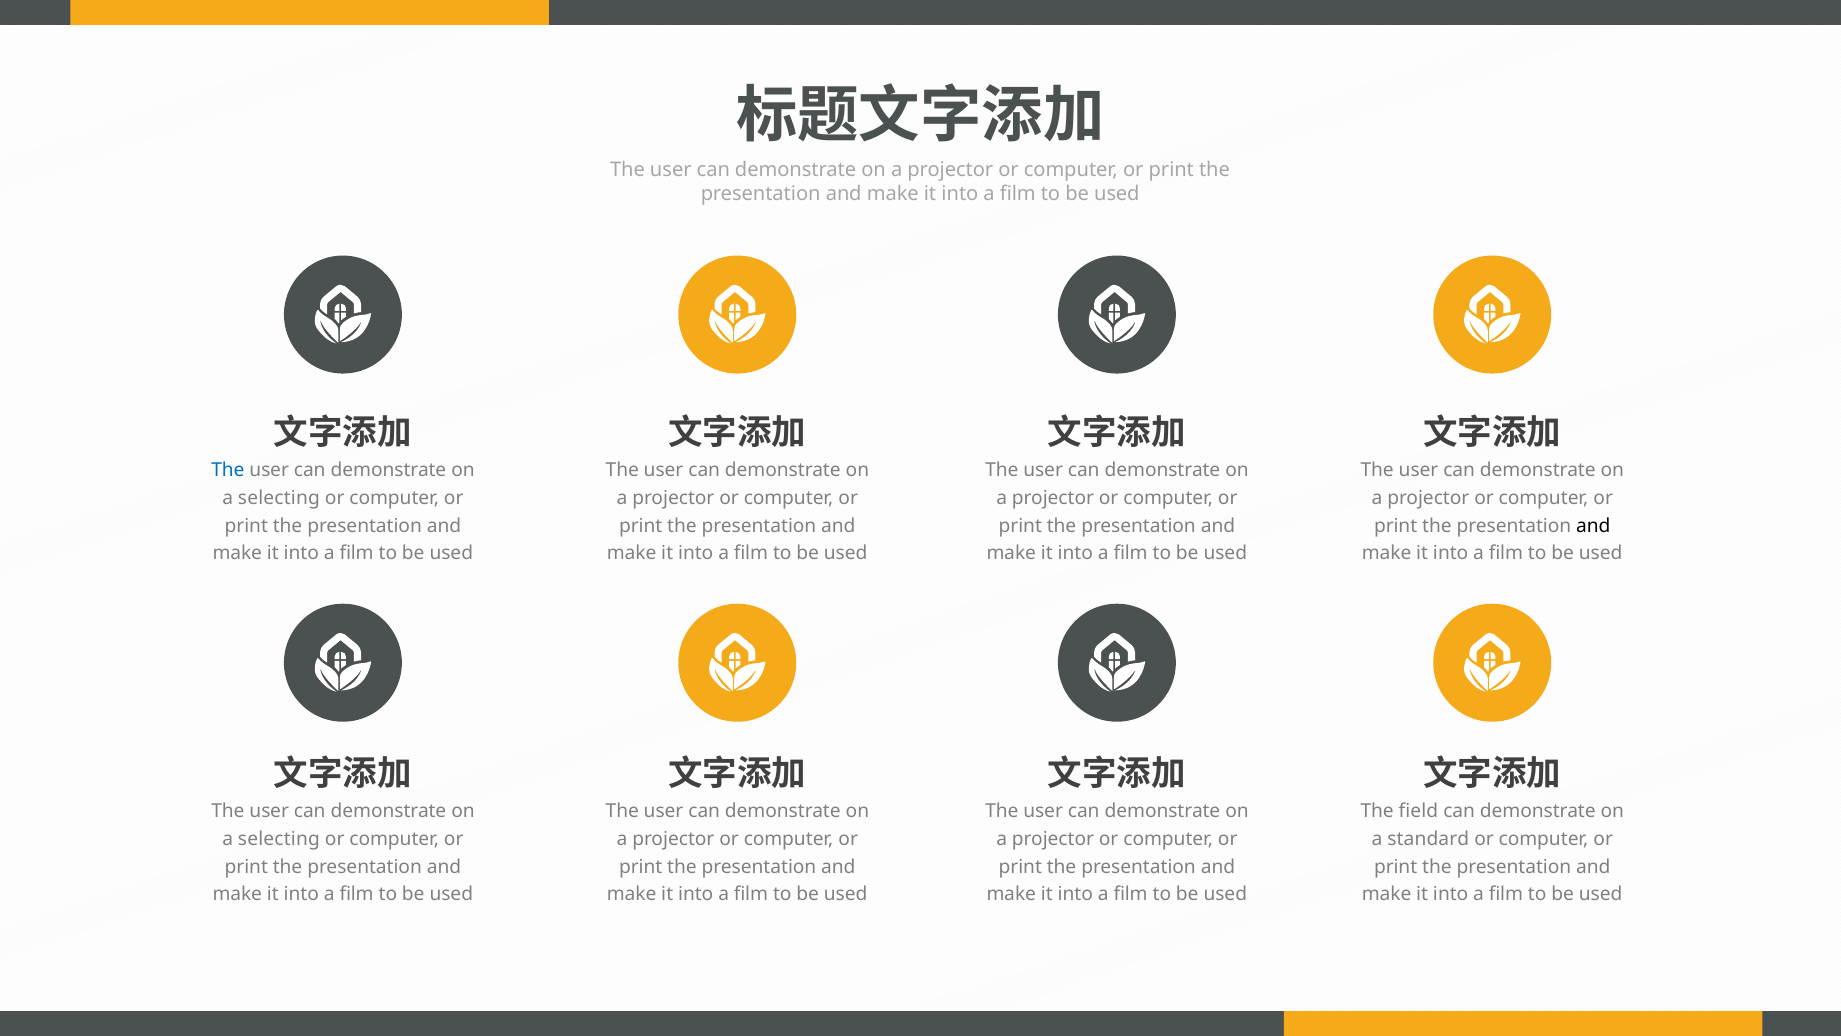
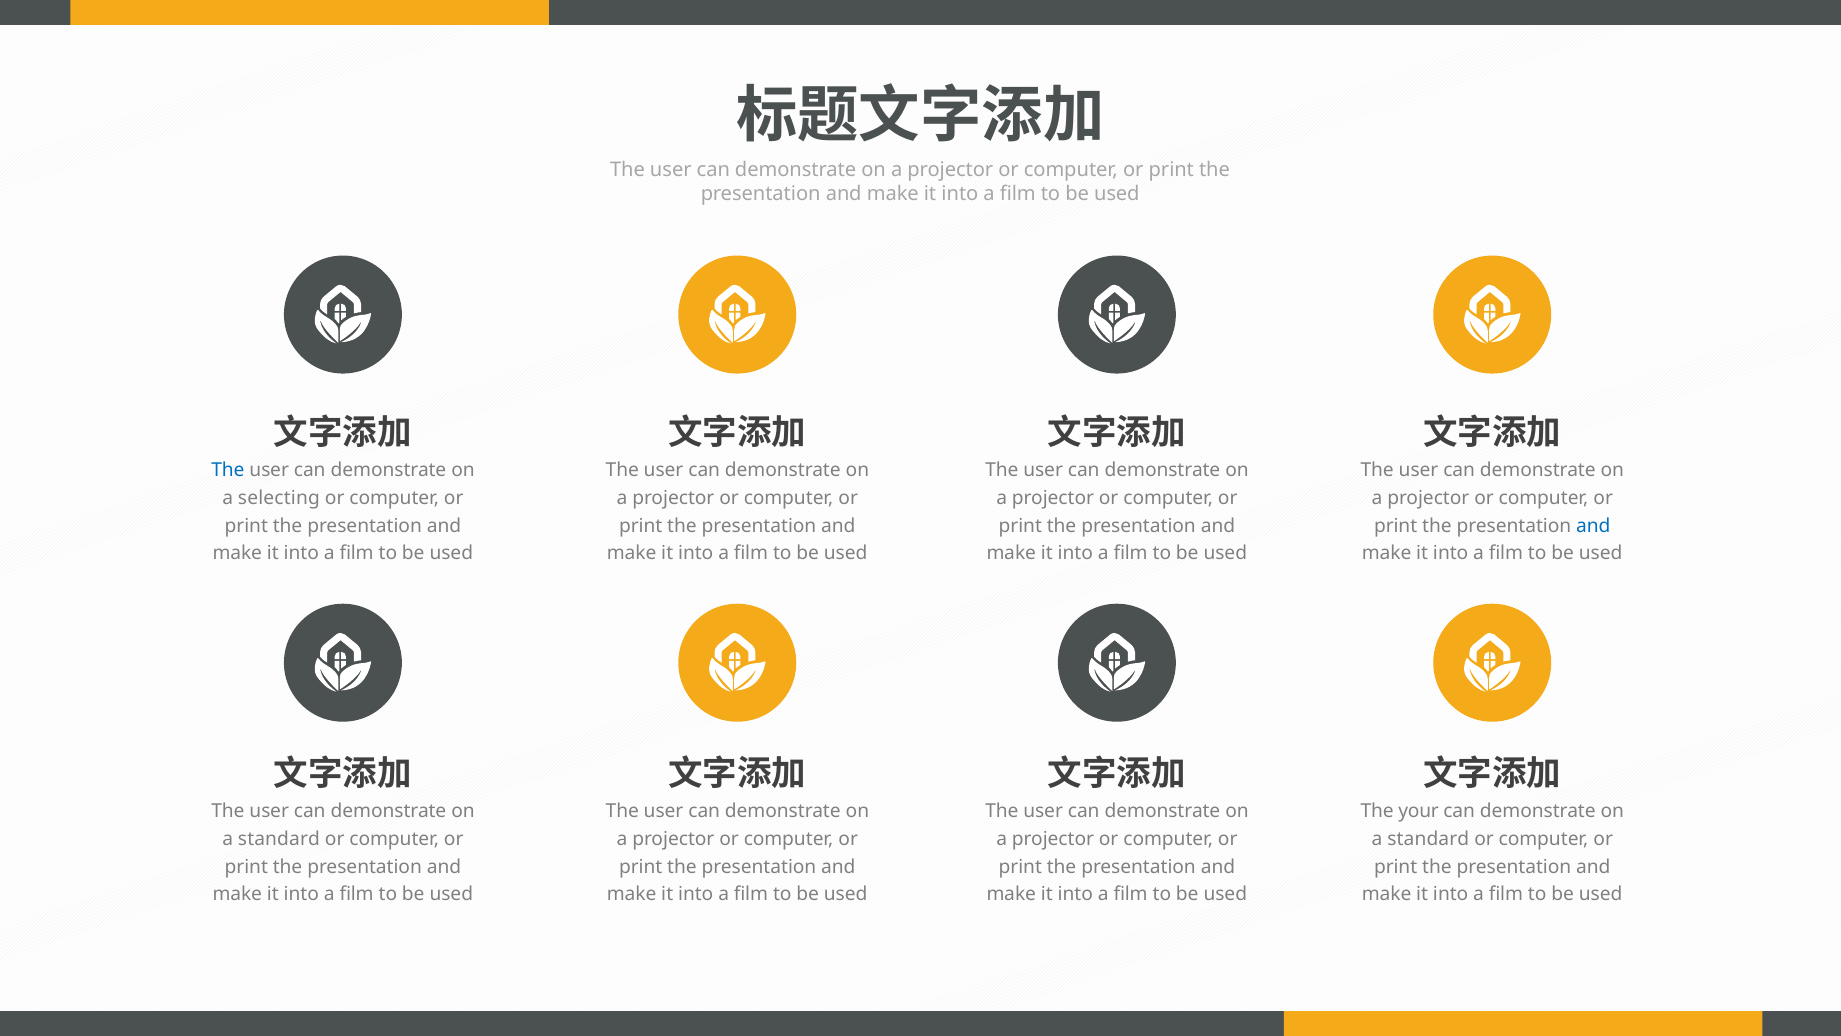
and at (1593, 526) colour: black -> blue
field: field -> your
selecting at (279, 839): selecting -> standard
